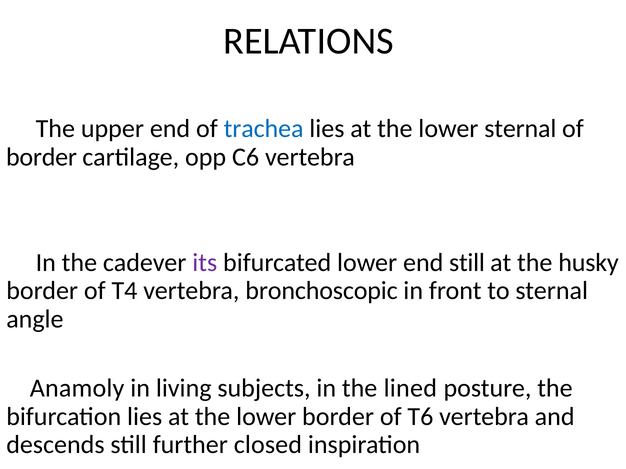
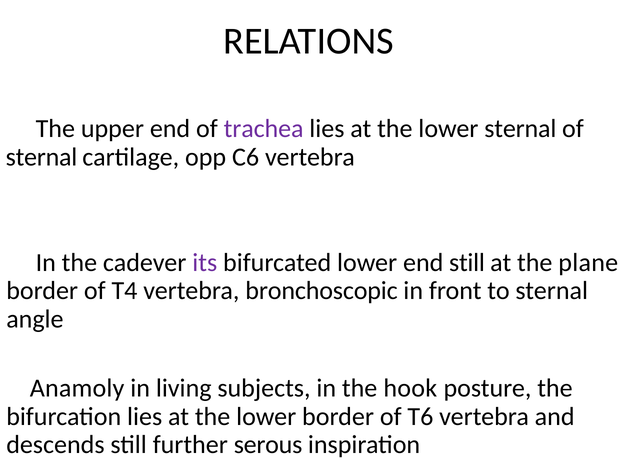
trachea colour: blue -> purple
border at (42, 157): border -> sternal
husky: husky -> plane
lined: lined -> hook
closed: closed -> serous
